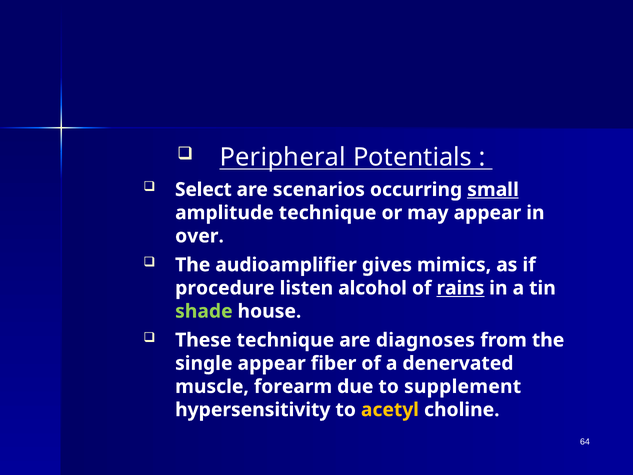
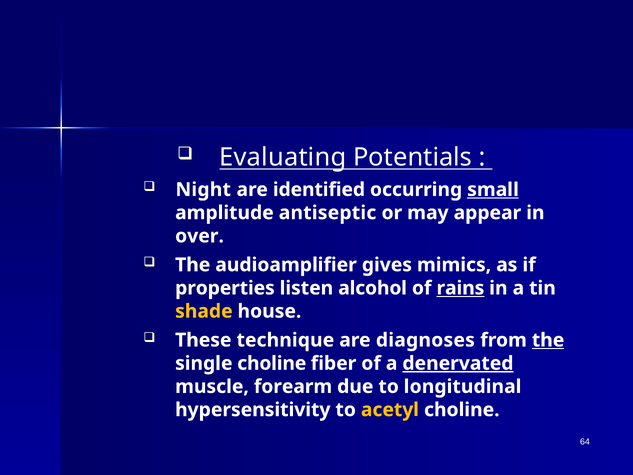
Peripheral: Peripheral -> Evaluating
Select: Select -> Night
scenarios: scenarios -> identified
amplitude technique: technique -> antiseptic
procedure: procedure -> properties
shade colour: light green -> yellow
the at (548, 340) underline: none -> present
single appear: appear -> choline
denervated underline: none -> present
supplement: supplement -> longitudinal
